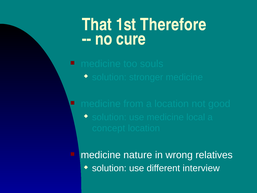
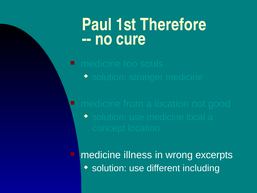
That: That -> Paul
nature: nature -> illness
relatives: relatives -> excerpts
interview: interview -> including
